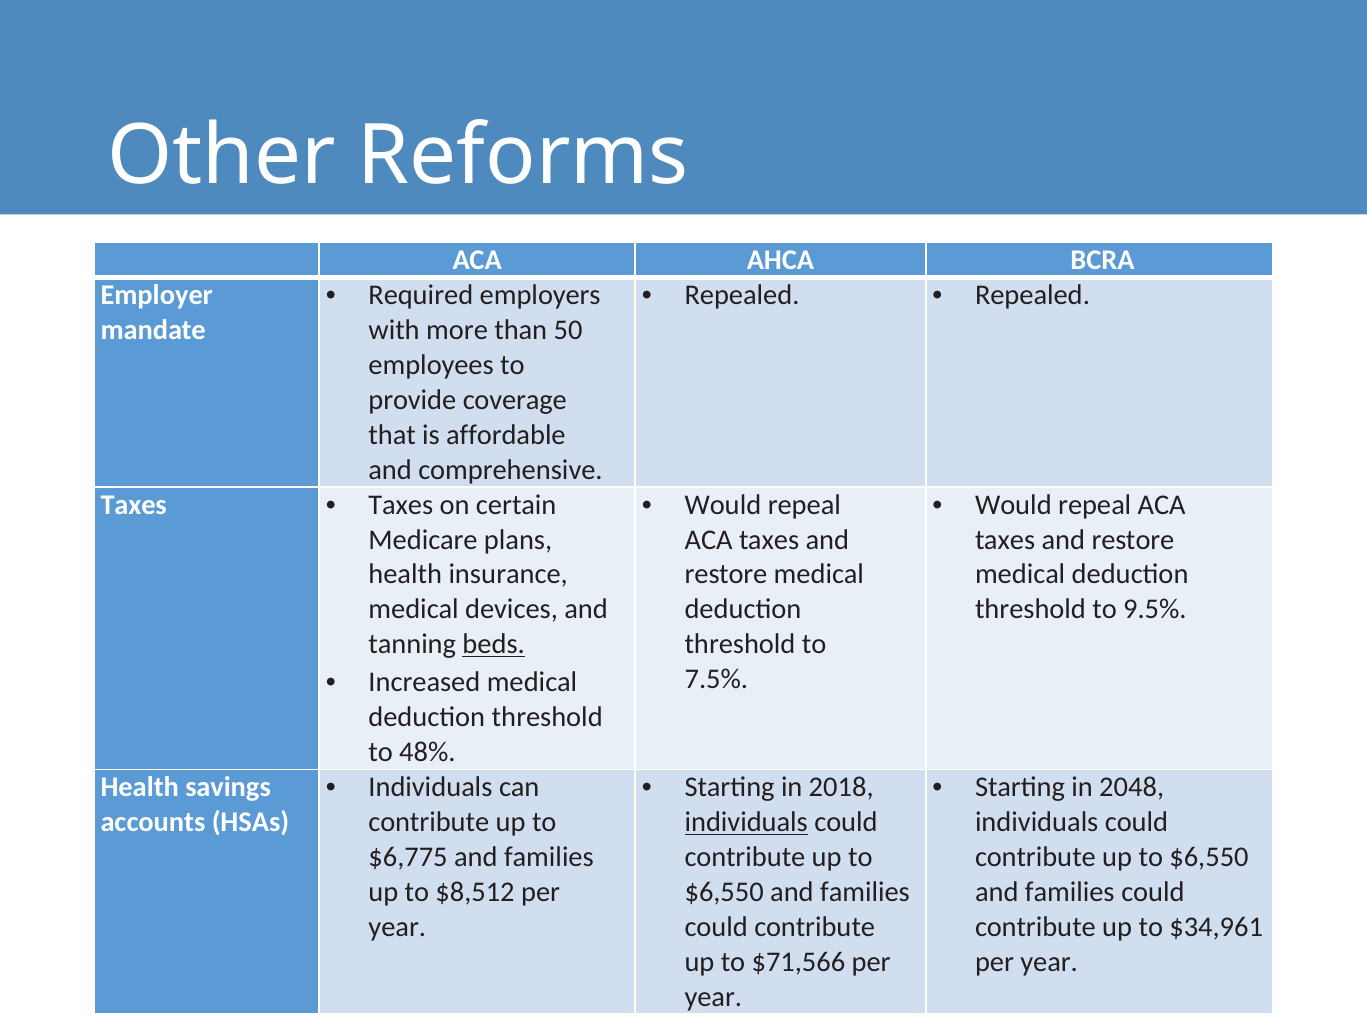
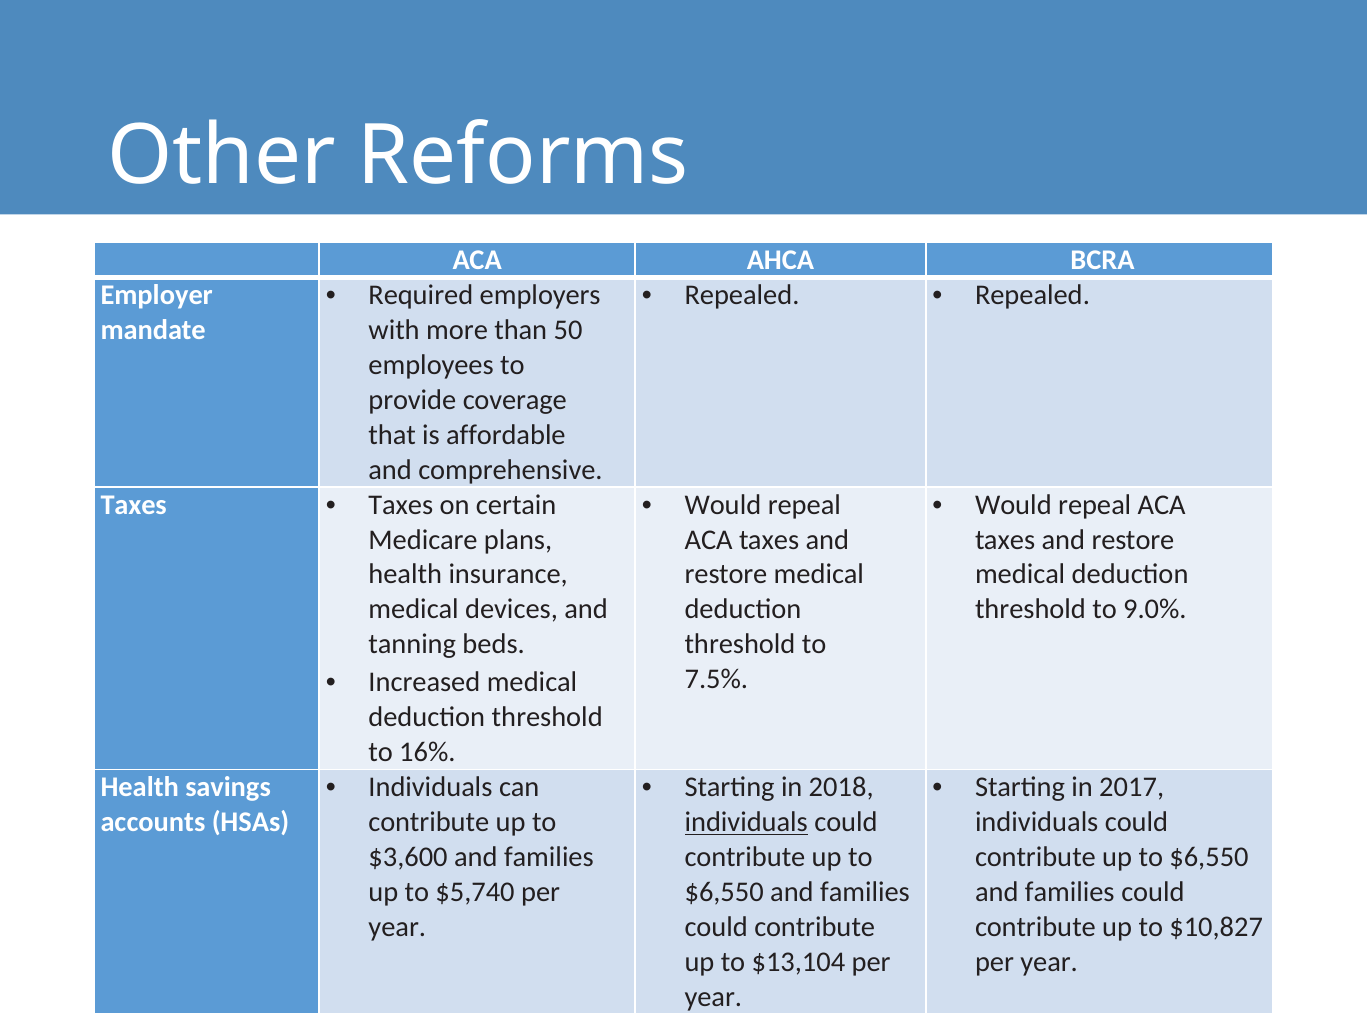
9.5%: 9.5% -> 9.0%
beds underline: present -> none
48%: 48% -> 16%
2048: 2048 -> 2017
$6,775: $6,775 -> $3,600
$8,512: $8,512 -> $5,740
$34,961: $34,961 -> $10,827
$71,566: $71,566 -> $13,104
